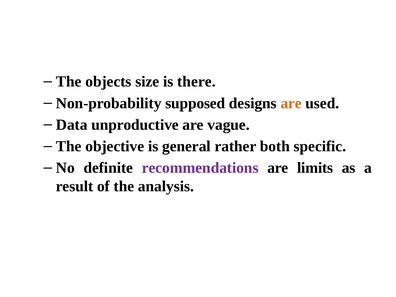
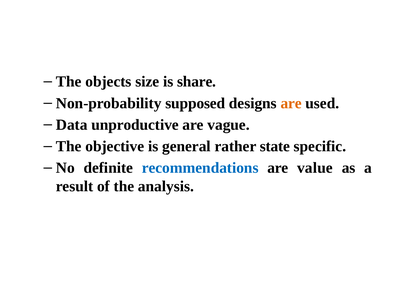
there: there -> share
both: both -> state
recommendations colour: purple -> blue
limits: limits -> value
